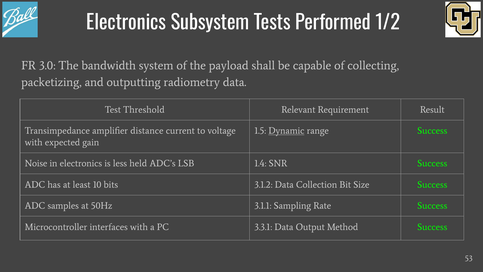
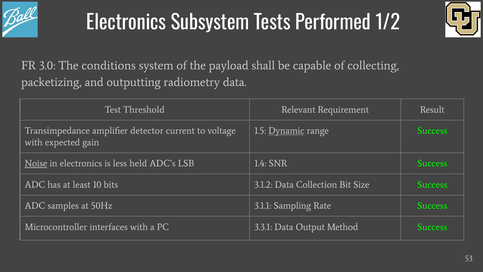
bandwidth: bandwidth -> conditions
distance: distance -> detector
Noise underline: none -> present
